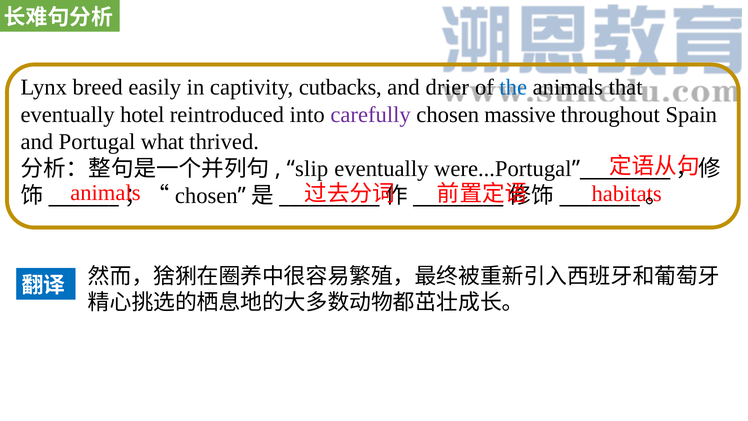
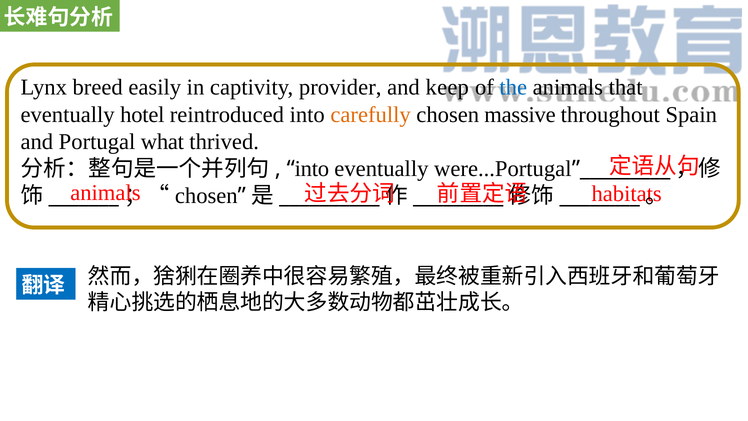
cutbacks: cutbacks -> provider
drier: drier -> keep
carefully colour: purple -> orange
slip at (312, 169): slip -> into
